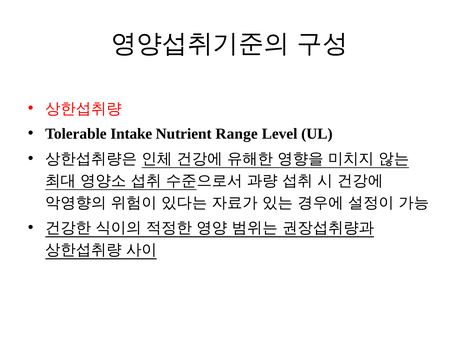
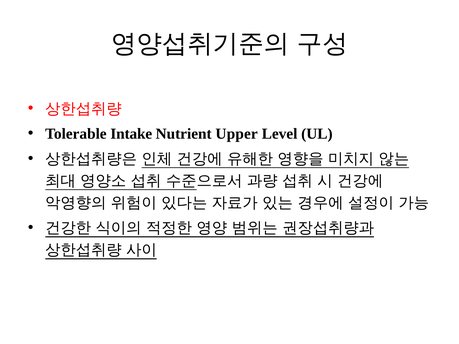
Range: Range -> Upper
